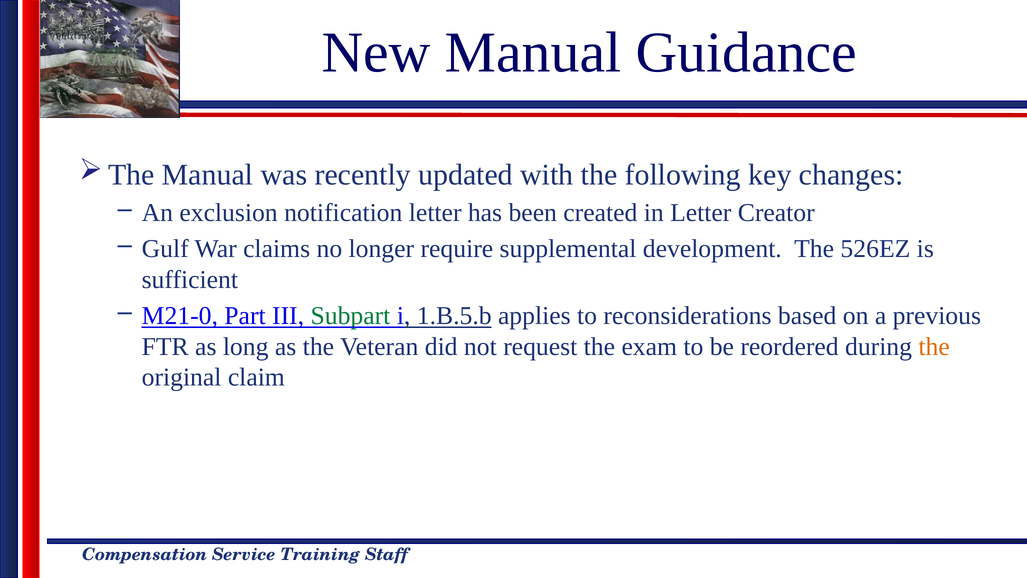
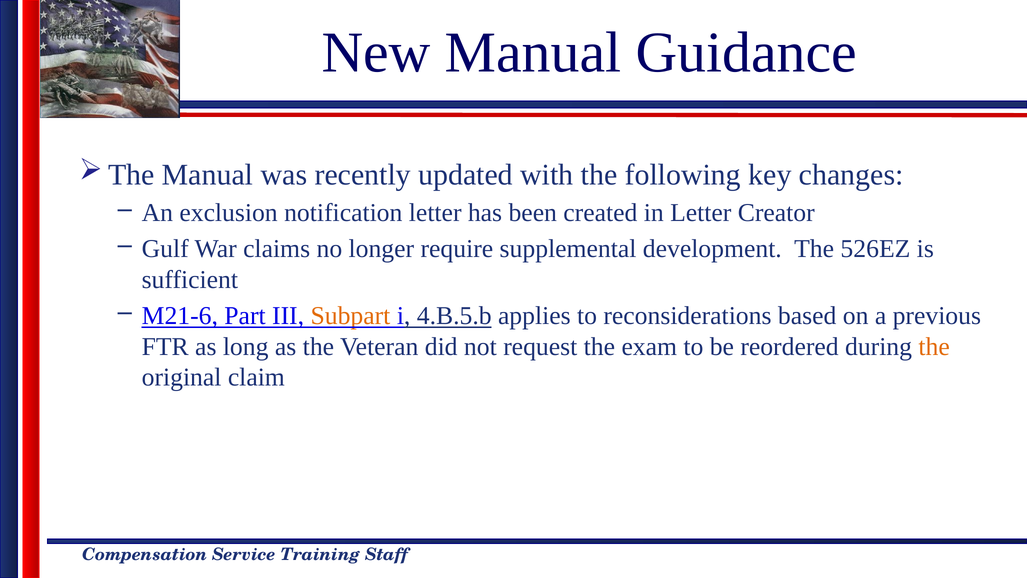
M21-0: M21-0 -> M21-6
Subpart colour: green -> orange
1.B.5.b: 1.B.5.b -> 4.B.5.b
